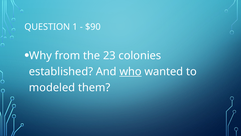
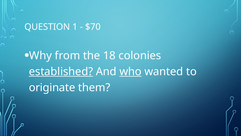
$90: $90 -> $70
23: 23 -> 18
established underline: none -> present
modeled: modeled -> originate
